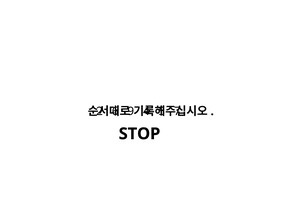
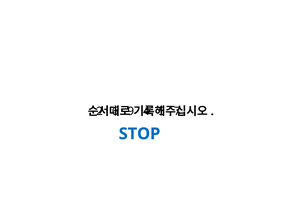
STOP colour: black -> blue
